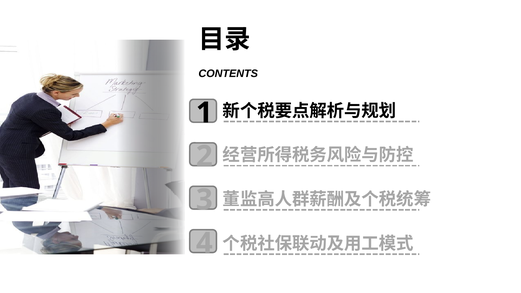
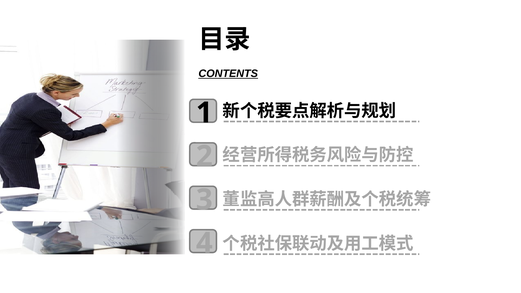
CONTENTS underline: none -> present
